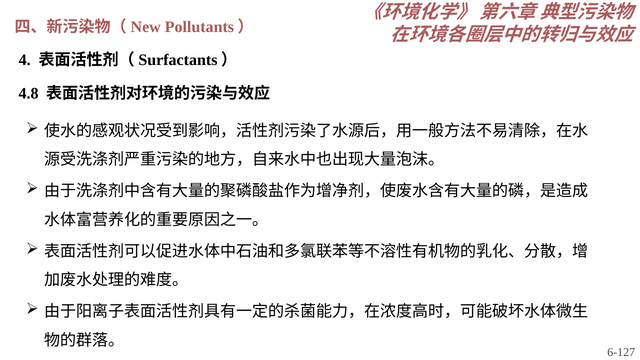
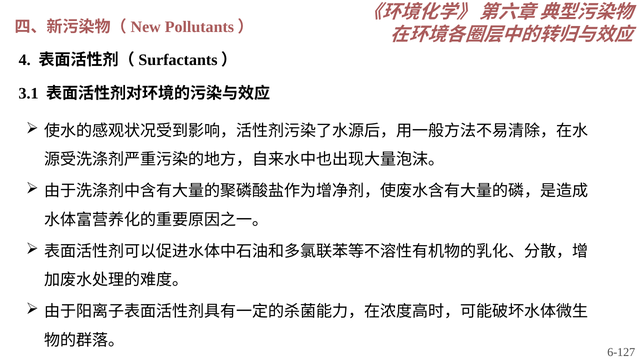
4.8: 4.8 -> 3.1
